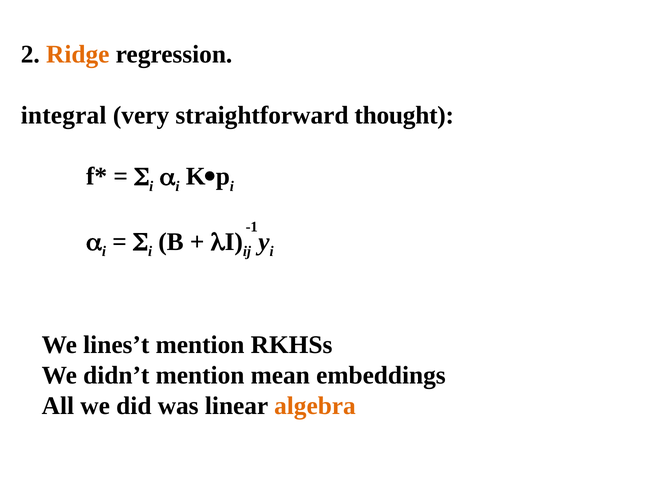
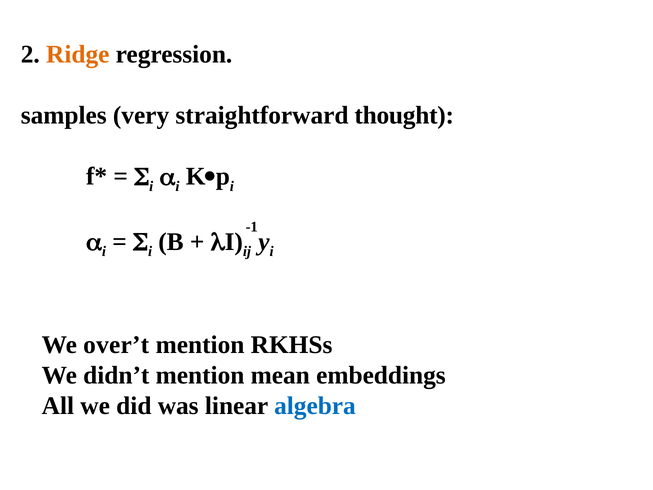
integral: integral -> samples
lines’t: lines’t -> over’t
algebra colour: orange -> blue
